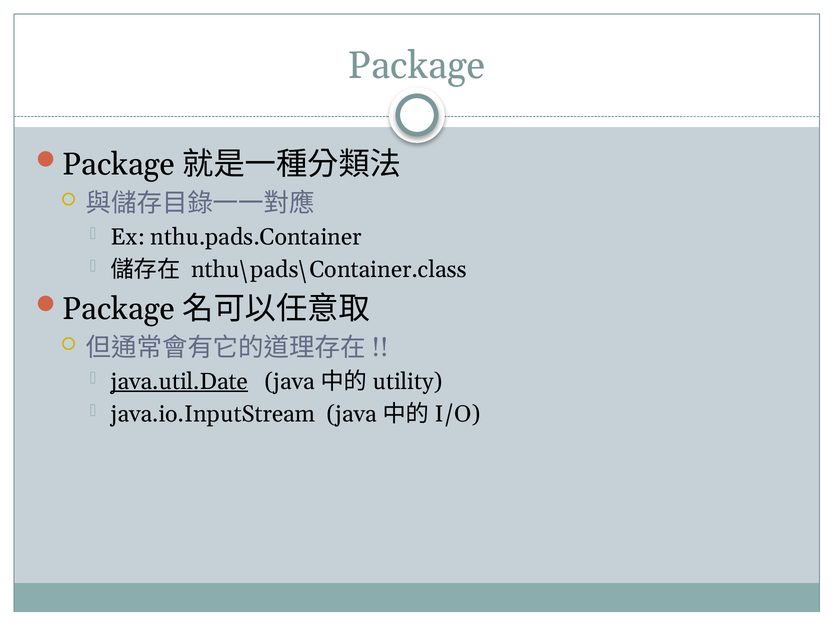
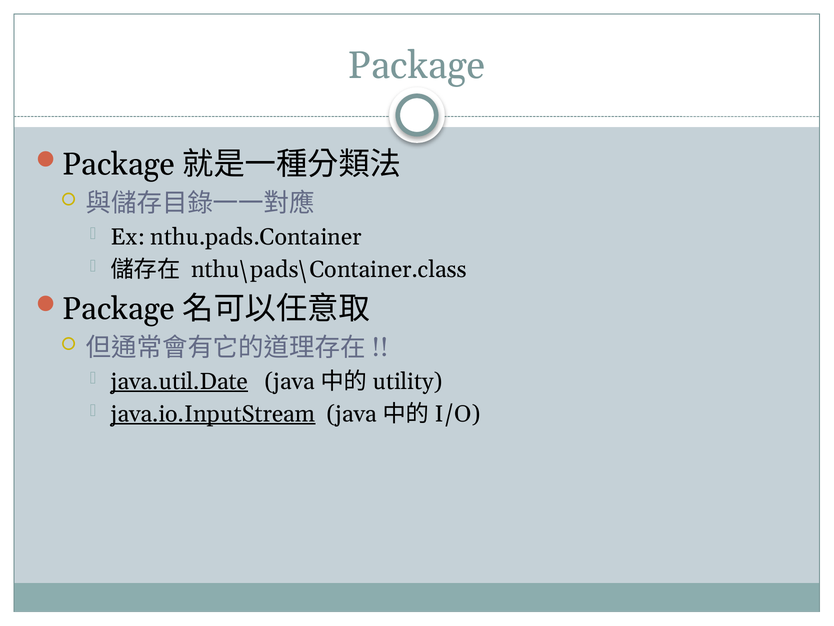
java.io.InputStream underline: none -> present
